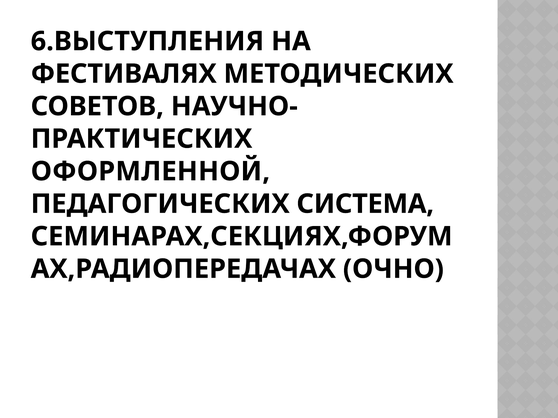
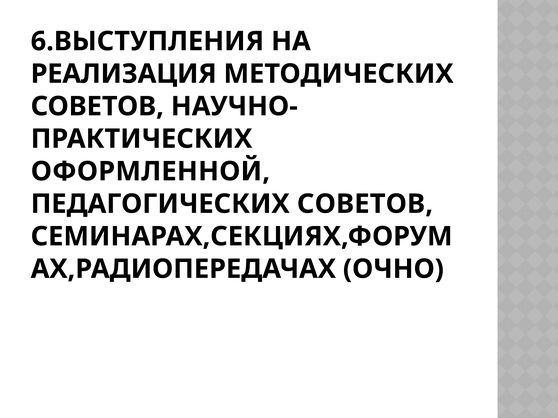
ФЕСТИВАЛЯХ: ФЕСТИВАЛЯХ -> РЕАЛИЗАЦИЯ
ПЕДАГОГИЧЕСКИХ СИСТЕМА: СИСТЕМА -> СОВЕТОВ
